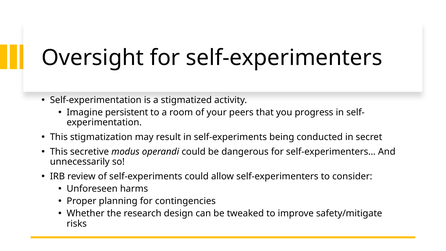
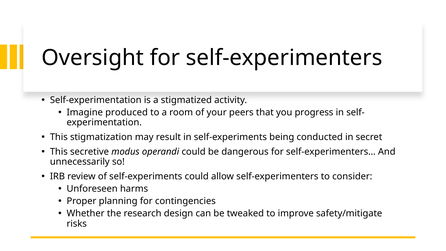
persistent: persistent -> produced
